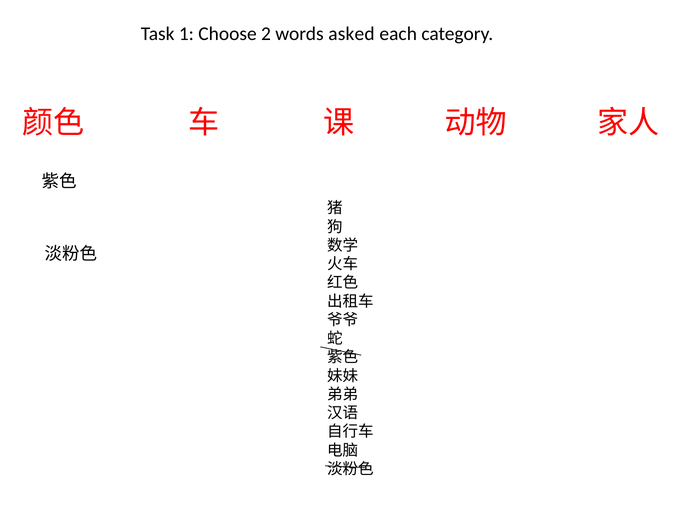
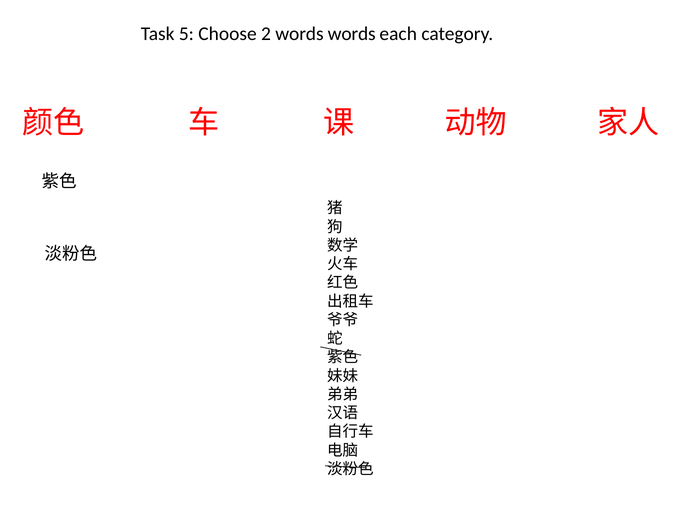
1: 1 -> 5
words asked: asked -> words
